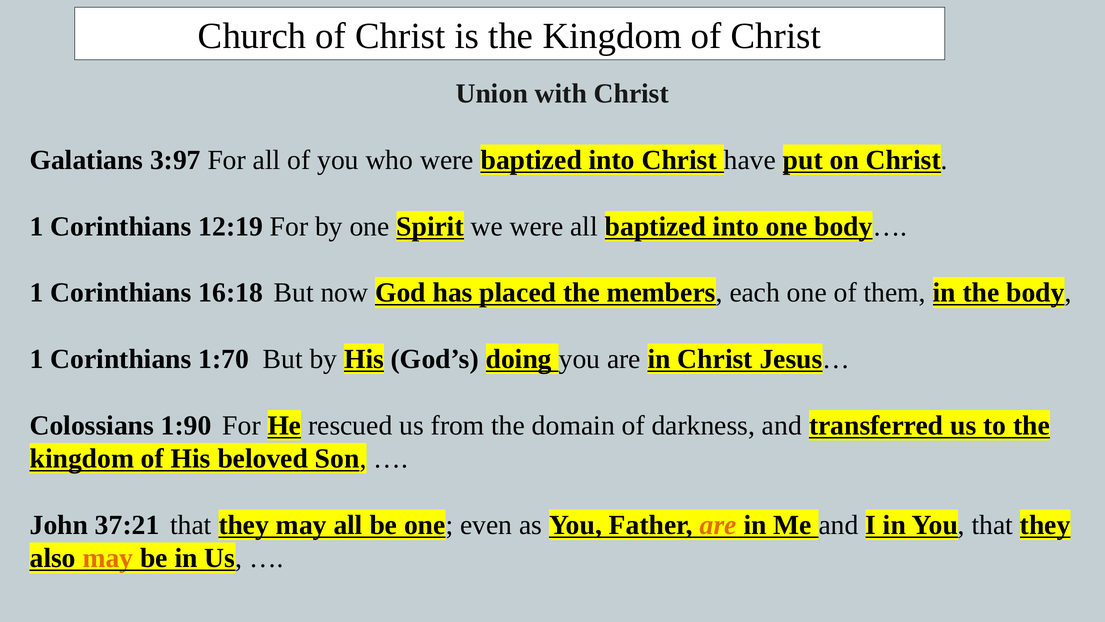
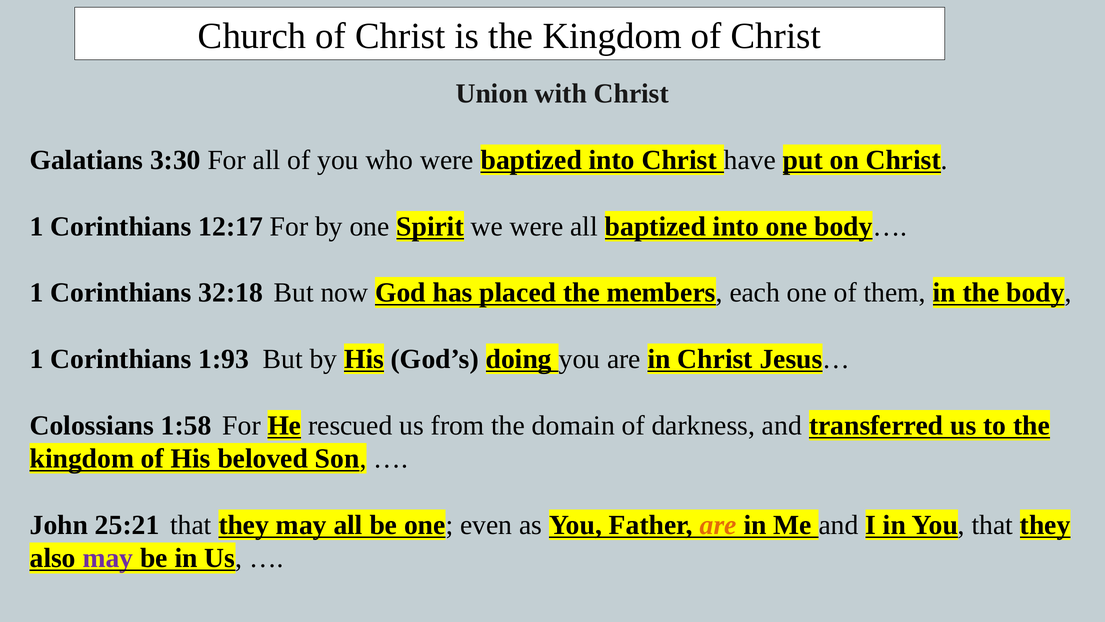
3:97: 3:97 -> 3:30
12:19: 12:19 -> 12:17
16:18: 16:18 -> 32:18
1:70: 1:70 -> 1:93
1:90: 1:90 -> 1:58
37:21: 37:21 -> 25:21
may at (108, 558) colour: orange -> purple
